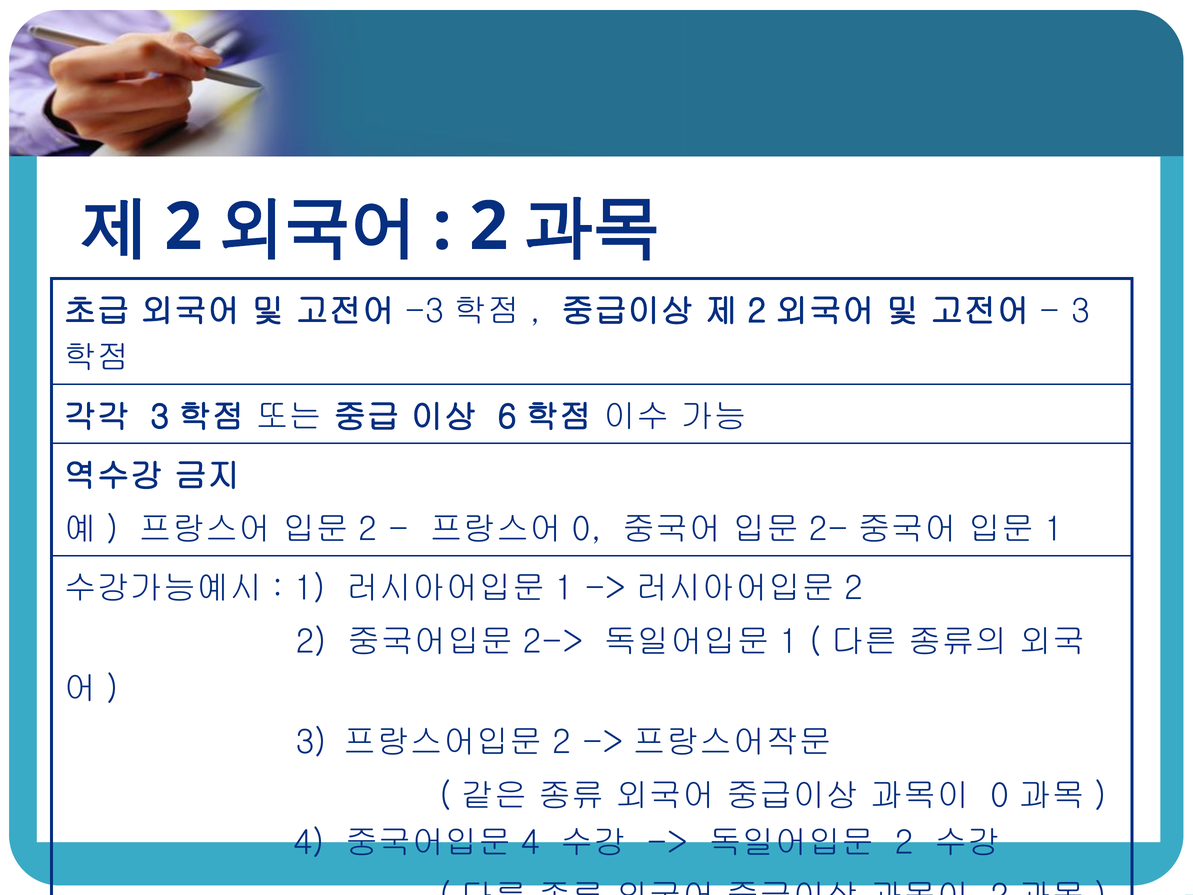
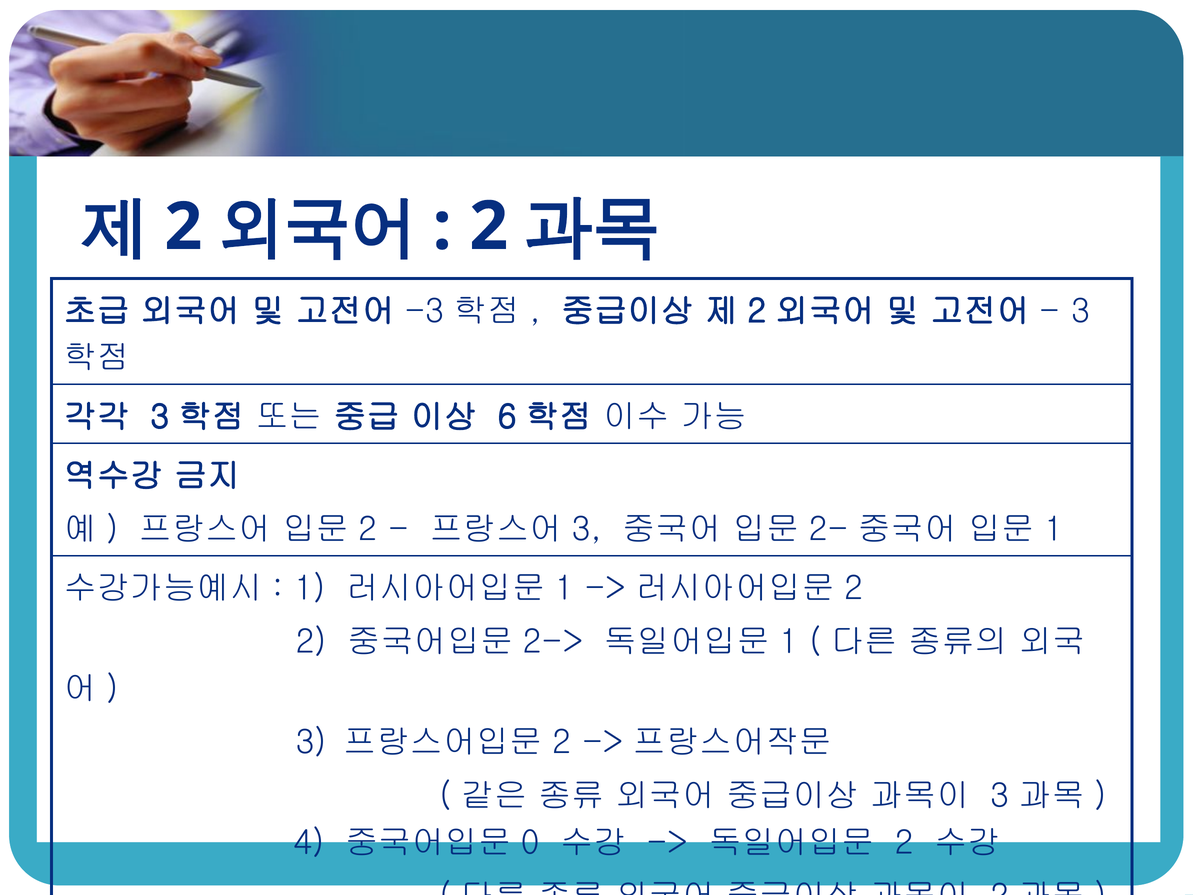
0 at (587, 529): 0 -> 3
0 at (1000, 796): 0 -> 3
4 at (530, 843): 4 -> 0
